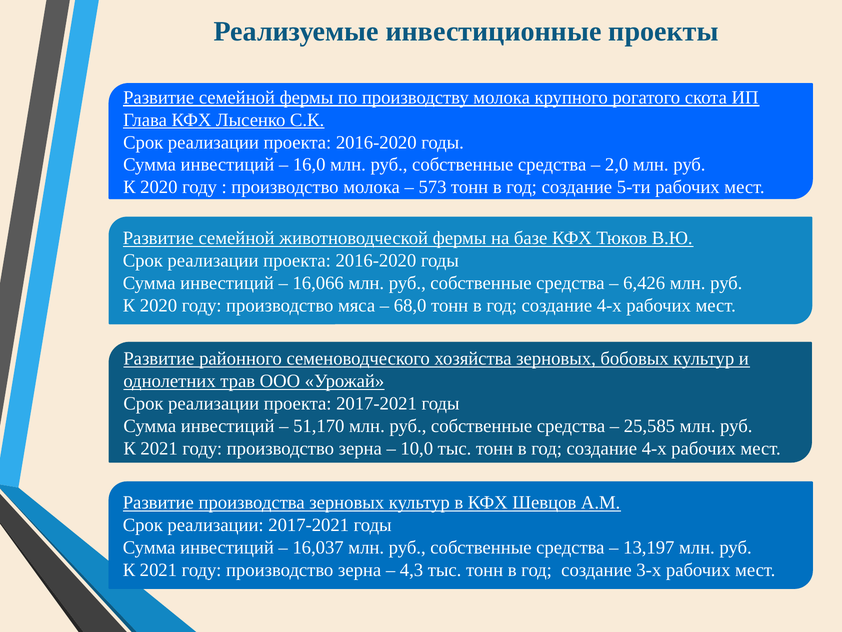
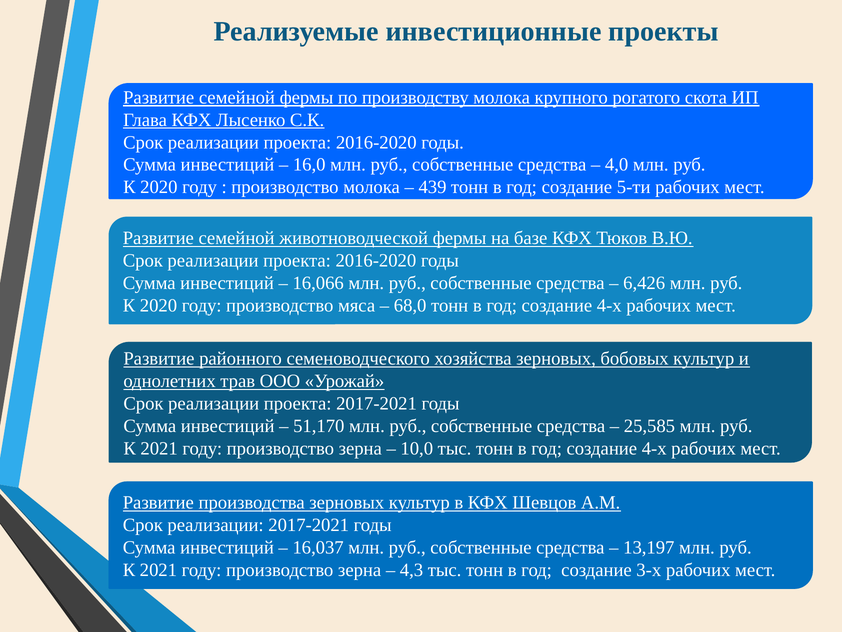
2,0: 2,0 -> 4,0
573: 573 -> 439
